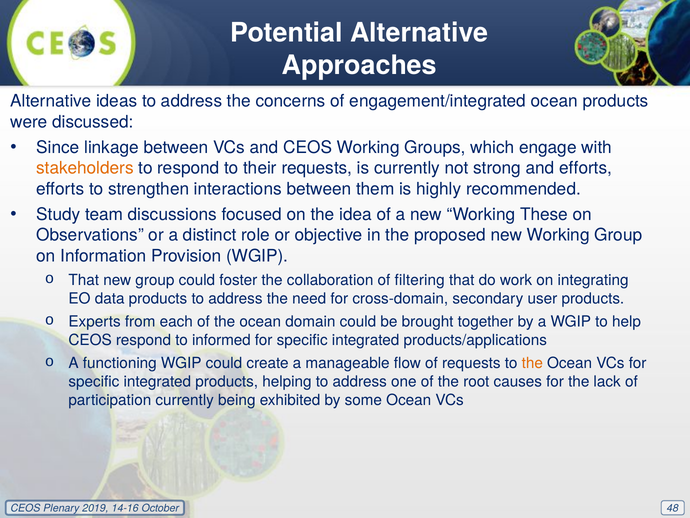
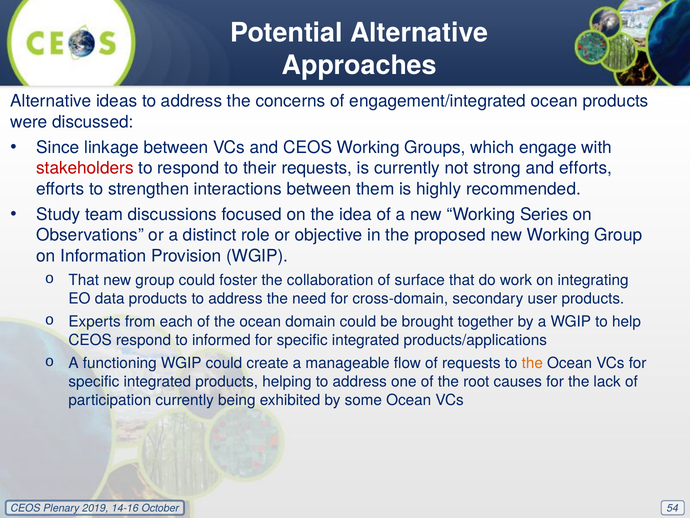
stakeholders colour: orange -> red
These: These -> Series
filtering: filtering -> surface
48: 48 -> 54
